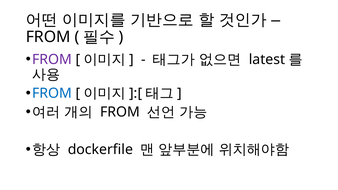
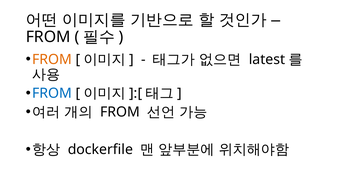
FROM at (52, 59) colour: purple -> orange
